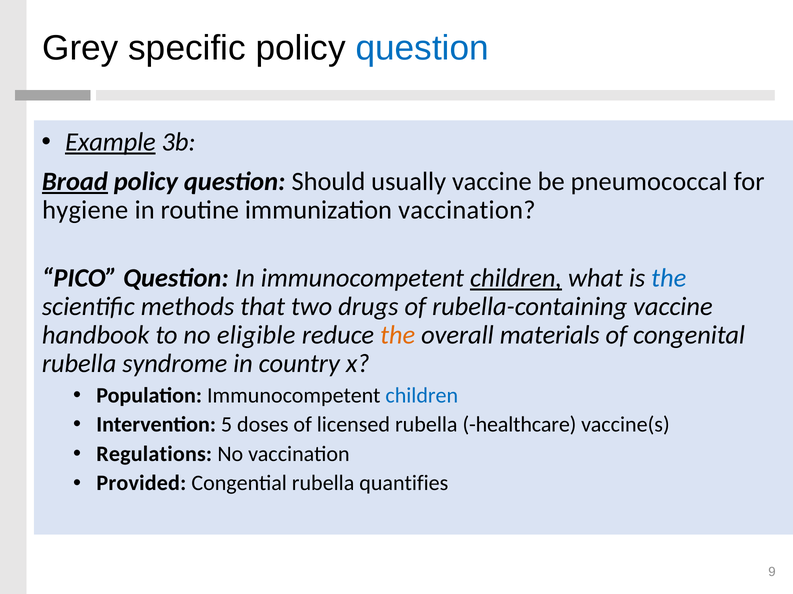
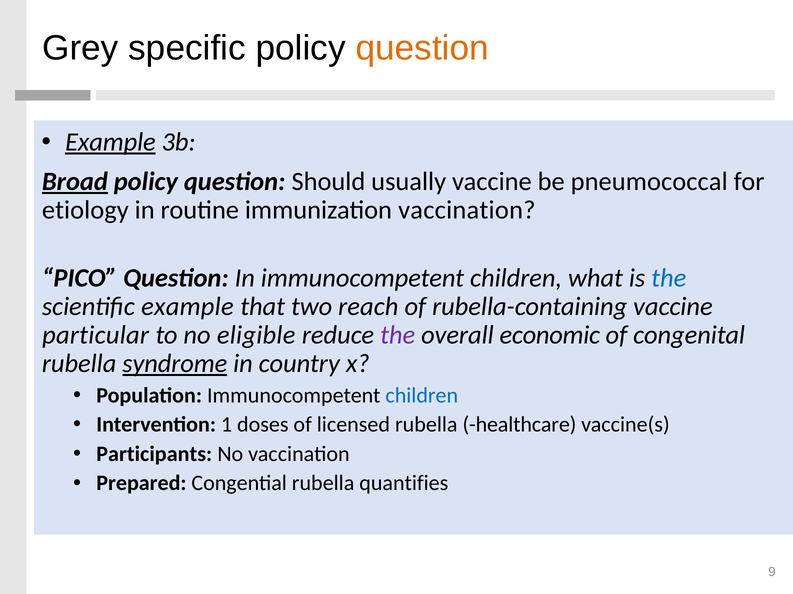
question at (422, 48) colour: blue -> orange
hygiene: hygiene -> etiology
children at (516, 279) underline: present -> none
scientific methods: methods -> example
drugs: drugs -> reach
handbook: handbook -> particular
the at (398, 336) colour: orange -> purple
materials: materials -> economic
syndrome underline: none -> present
5: 5 -> 1
Regulations: Regulations -> Participants
Provided: Provided -> Prepared
